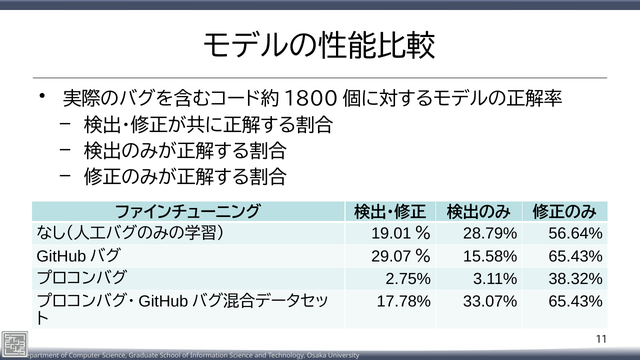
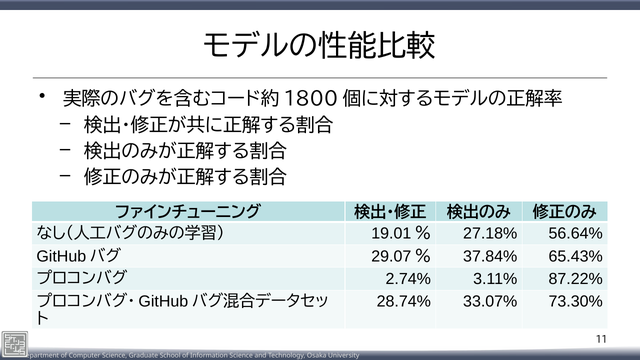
28.79%: 28.79% -> 27.18%
15.58%: 15.58% -> 37.84%
2.75%: 2.75% -> 2.74%
38.32%: 38.32% -> 87.22%
17.78%: 17.78% -> 28.74%
33.07% 65.43%: 65.43% -> 73.30%
